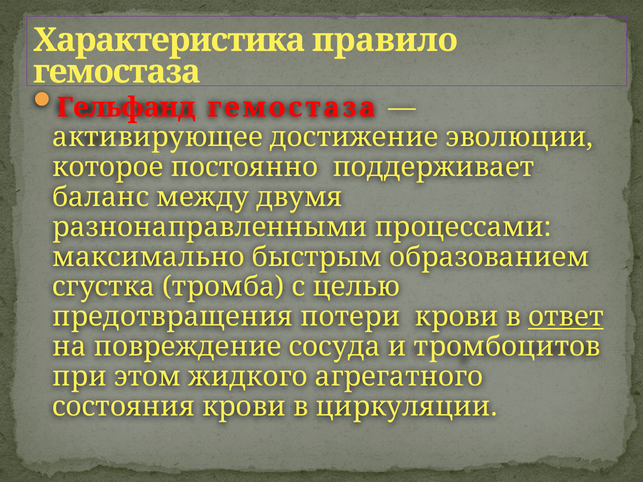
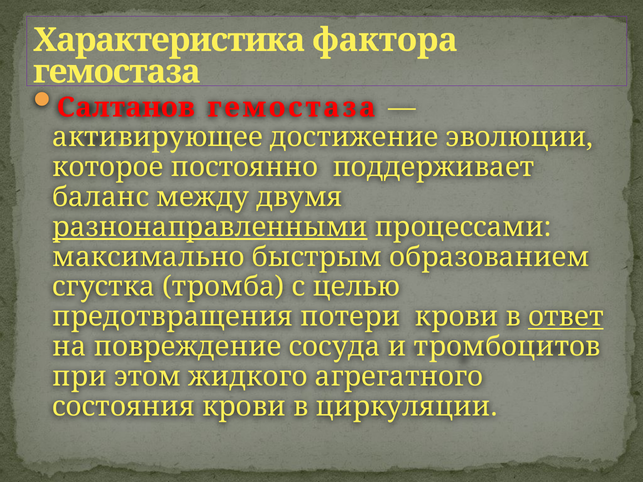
правило: правило -> фактора
Гельфанд: Гельфанд -> Салтанов
разнонаправленными underline: none -> present
